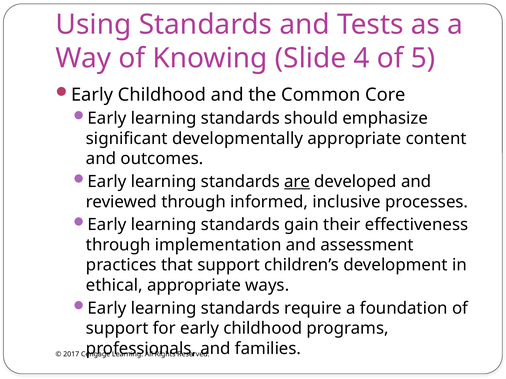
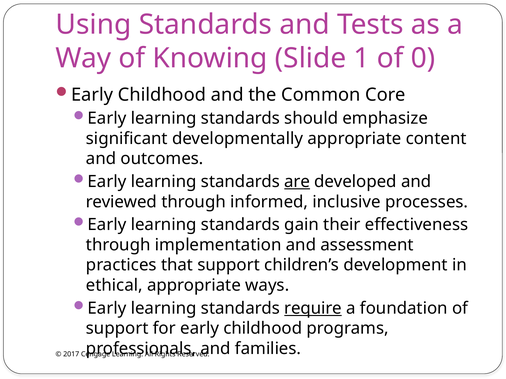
4: 4 -> 1
5: 5 -> 0
require underline: none -> present
